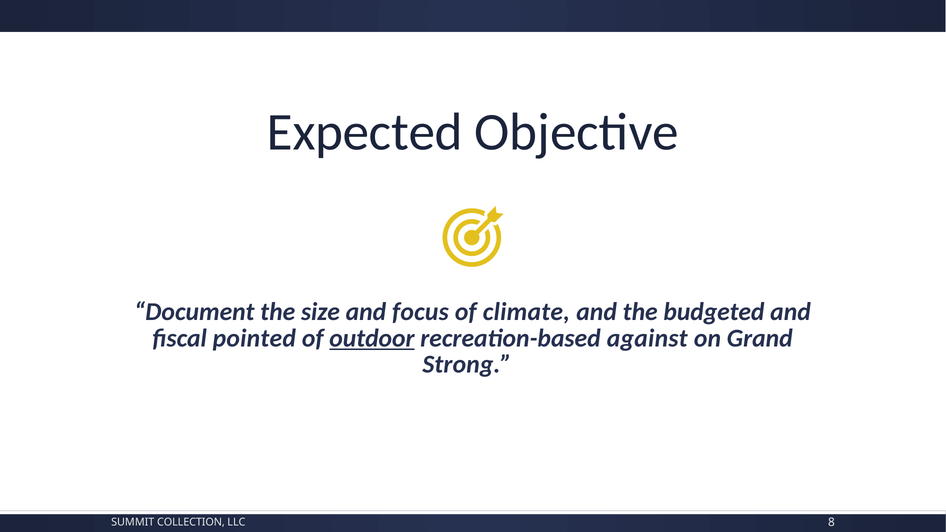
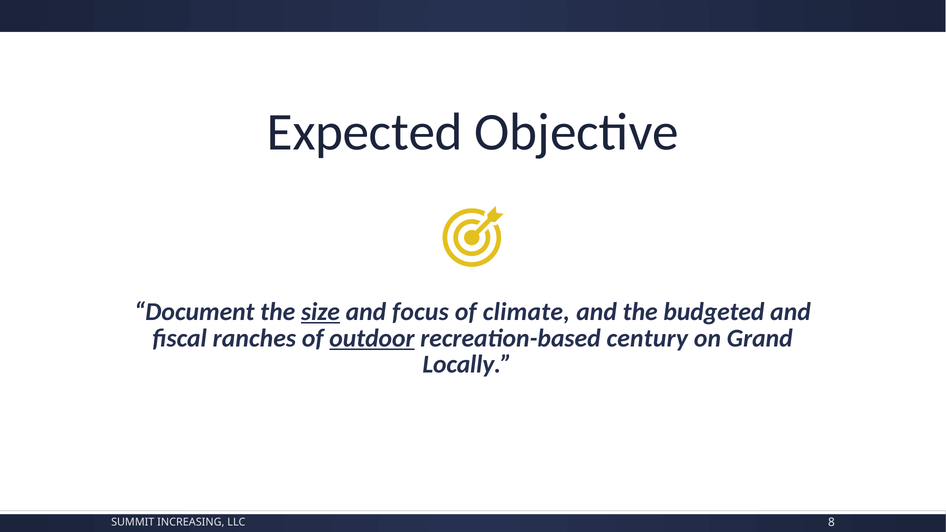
size underline: none -> present
pointed: pointed -> ranches
against: against -> century
Strong: Strong -> Locally
COLLECTION: COLLECTION -> INCREASING
